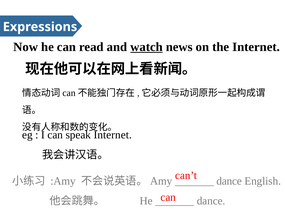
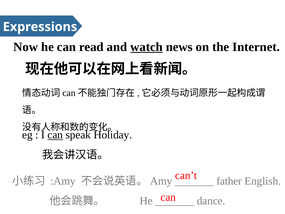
can at (55, 135) underline: none -> present
speak Internet: Internet -> Holiday
dance at (229, 181): dance -> father
